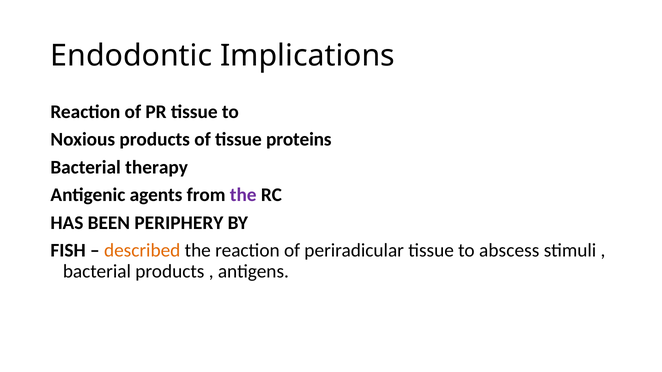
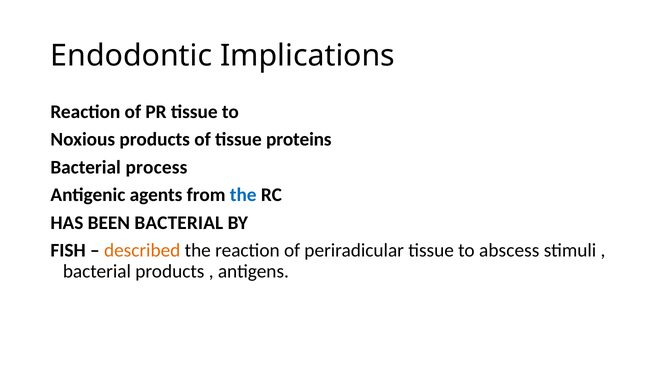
therapy: therapy -> process
the at (243, 195) colour: purple -> blue
BEEN PERIPHERY: PERIPHERY -> BACTERIAL
